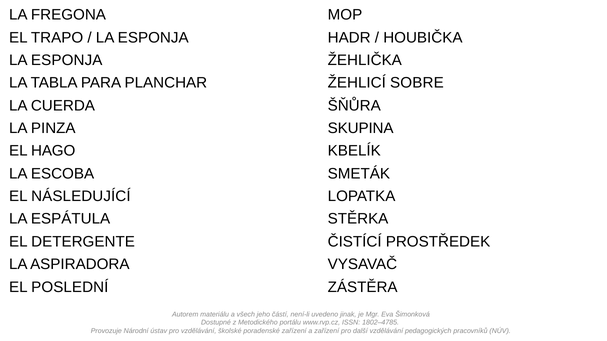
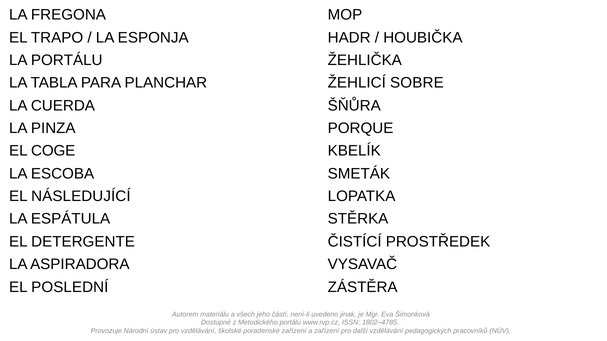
ESPONJA at (67, 60): ESPONJA -> PORTÁLU
SKUPINA: SKUPINA -> PORQUE
HAGO: HAGO -> COGE
